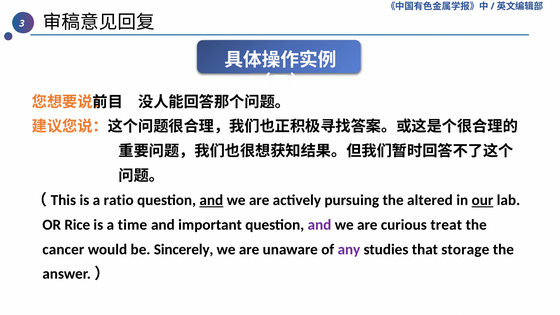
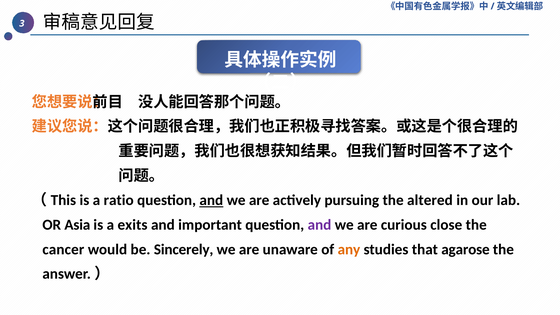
our underline: present -> none
Rice: Rice -> Asia
time: time -> exits
treat: treat -> close
any colour: purple -> orange
storage: storage -> agarose
